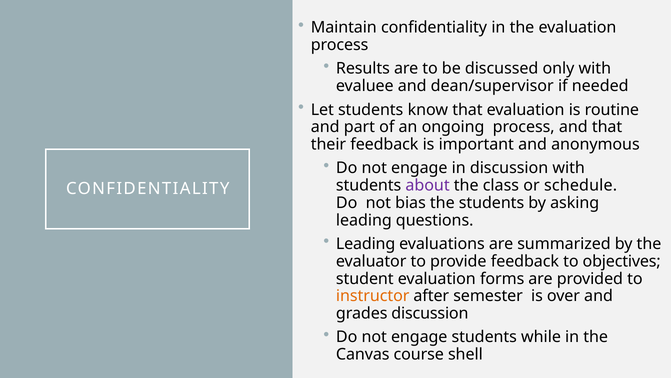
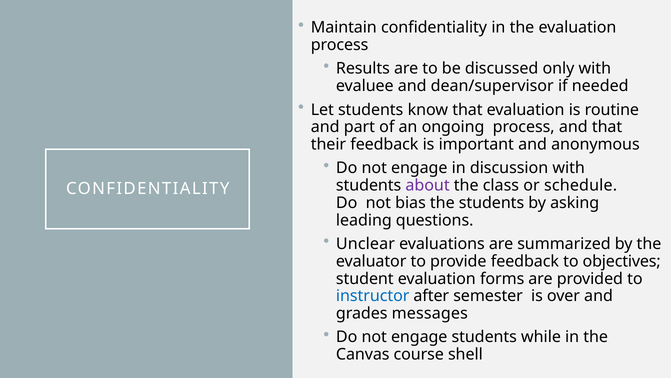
Leading at (366, 244): Leading -> Unclear
instructor colour: orange -> blue
grades discussion: discussion -> messages
